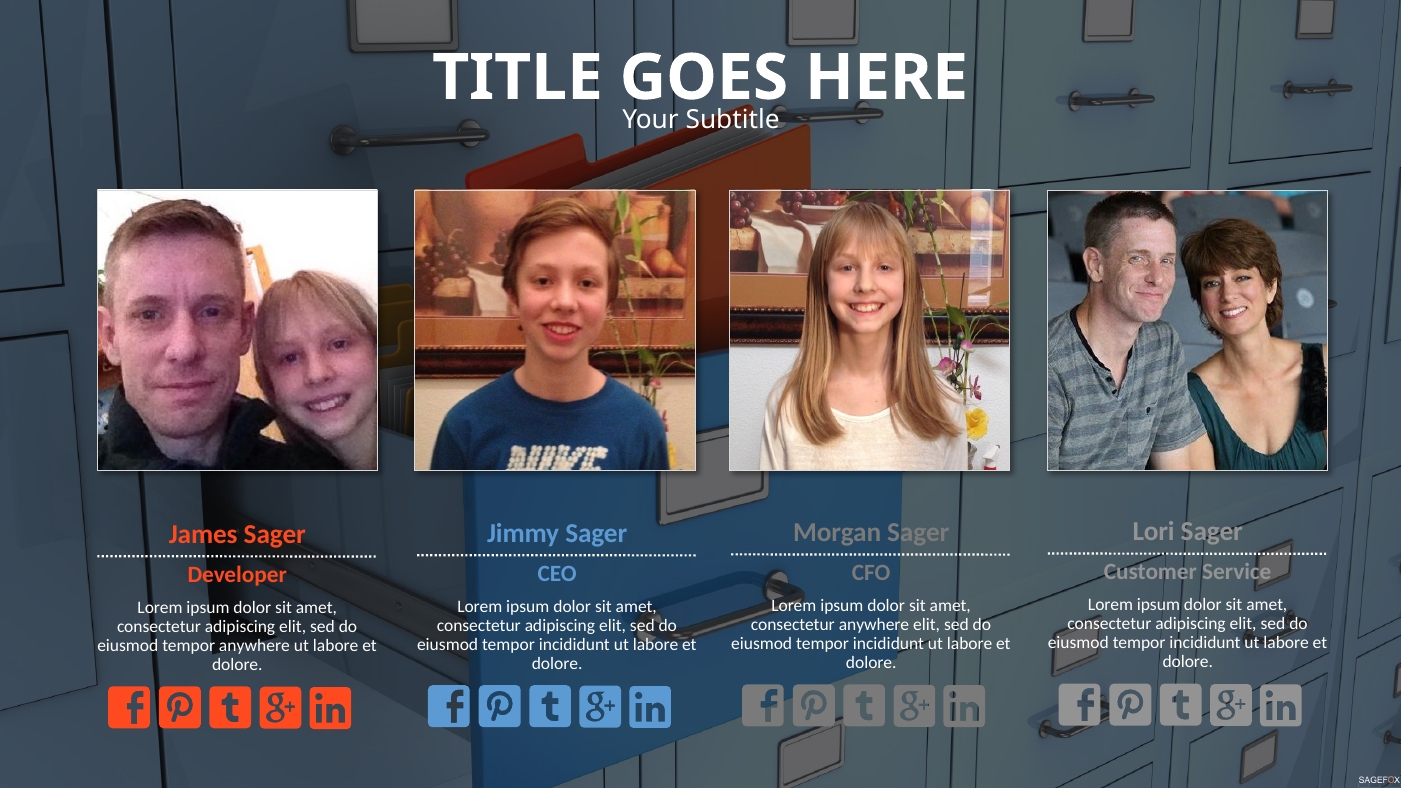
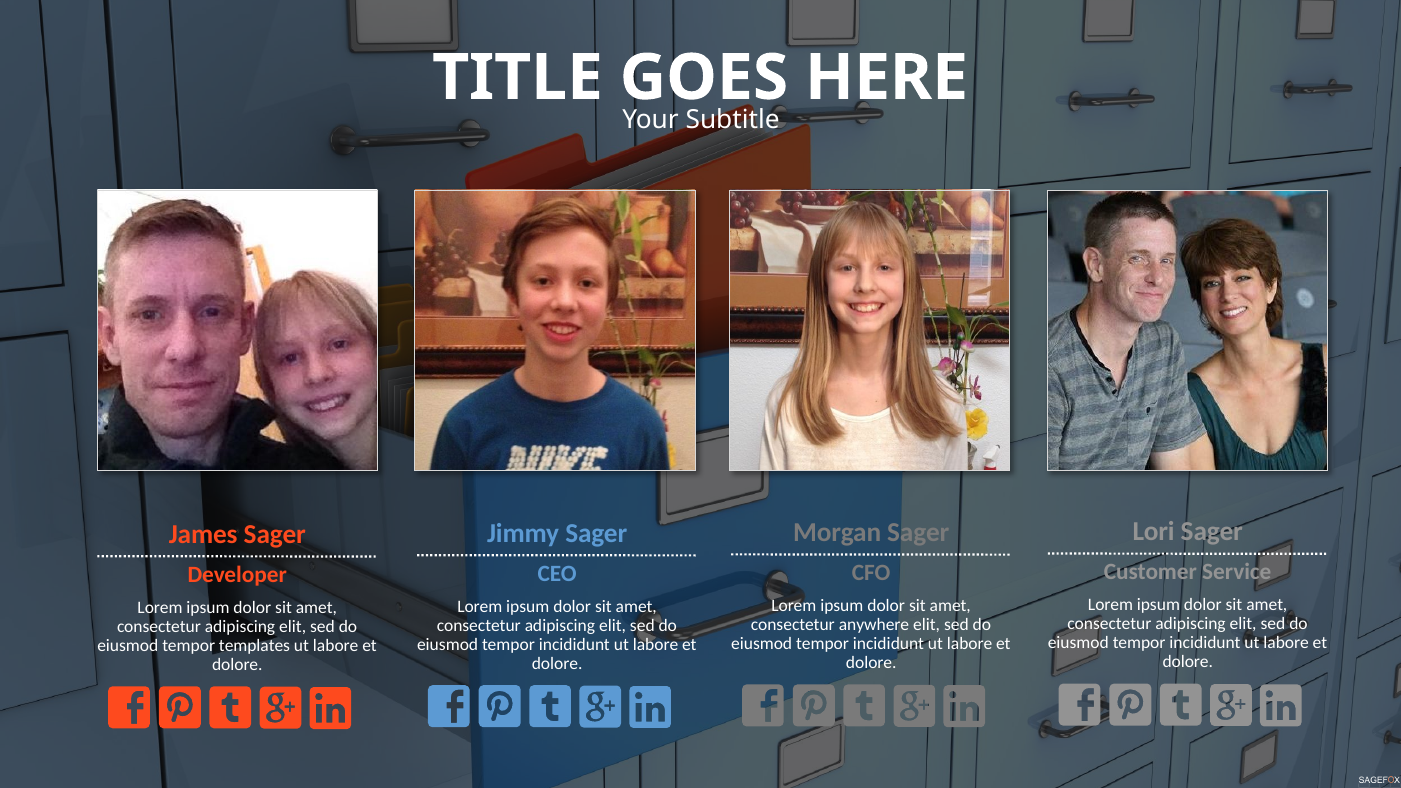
tempor anywhere: anywhere -> templates
